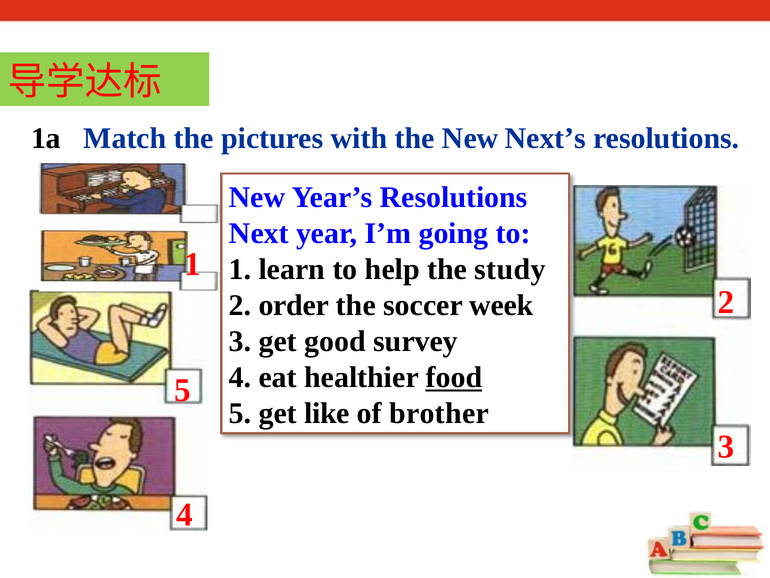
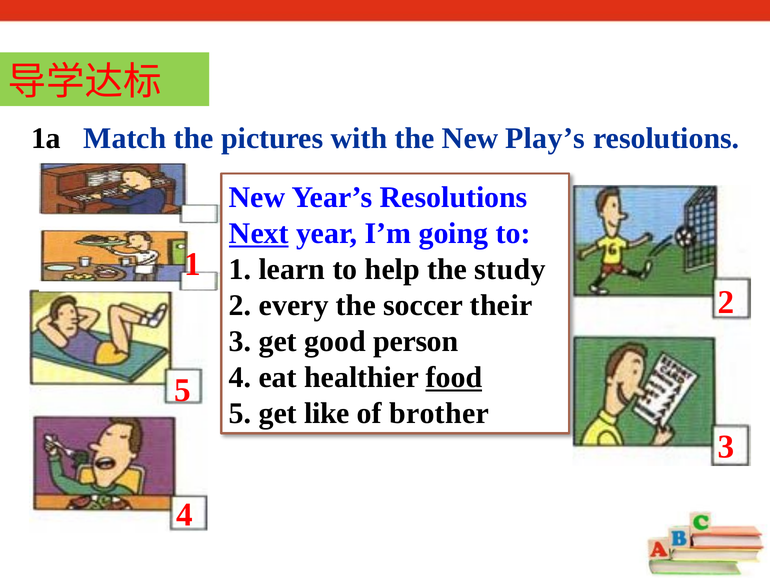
Next’s: Next’s -> Play’s
Next underline: none -> present
order: order -> every
week: week -> their
survey: survey -> person
